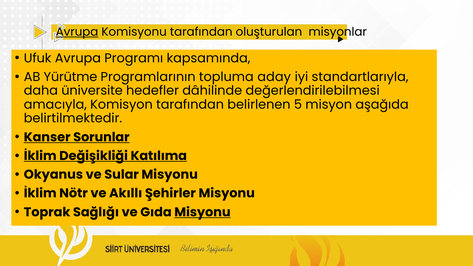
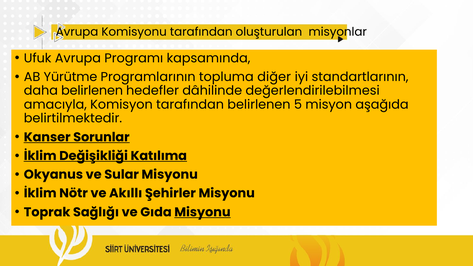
Avrupa at (77, 32) underline: present -> none
aday: aday -> diğer
standartlarıyla: standartlarıyla -> standartlarının
daha üniversite: üniversite -> belirlenen
